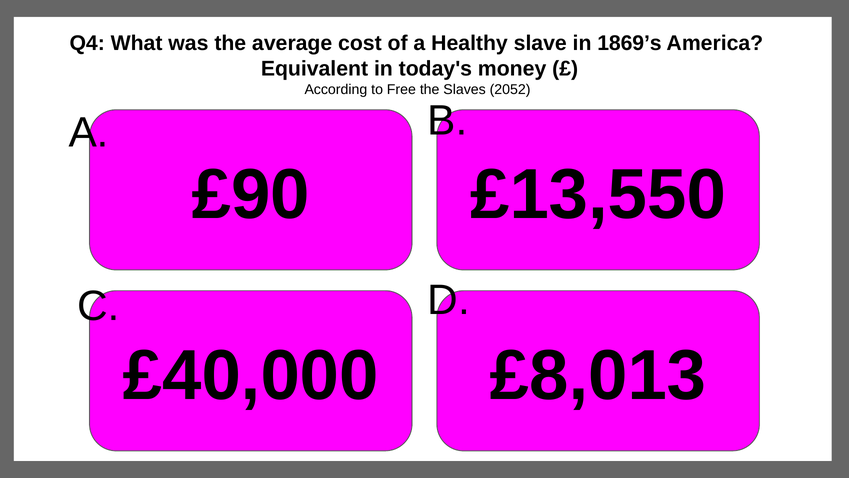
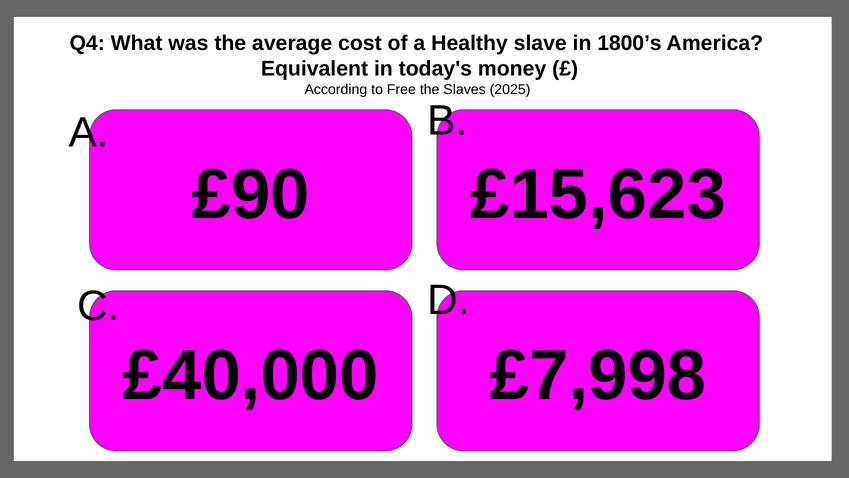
1869’s: 1869’s -> 1800’s
2052: 2052 -> 2025
£13,550: £13,550 -> £15,623
£8,013: £8,013 -> £7,998
